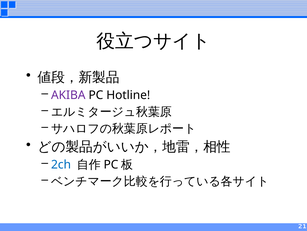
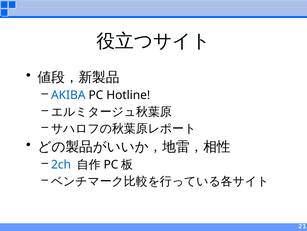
AKIBA colour: purple -> blue
